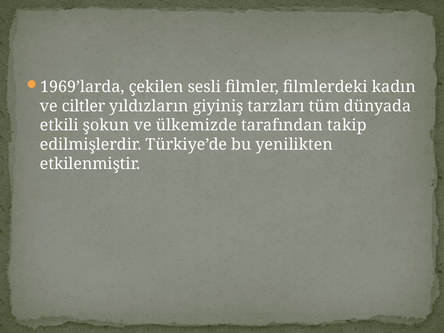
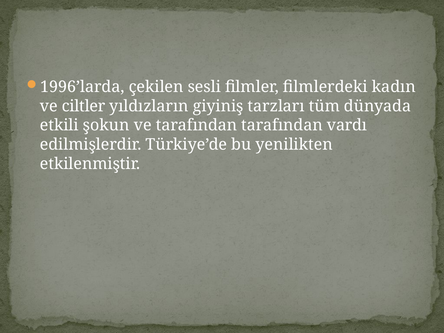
1969’larda: 1969’larda -> 1996’larda
ve ülkemizde: ülkemizde -> tarafından
takip: takip -> vardı
